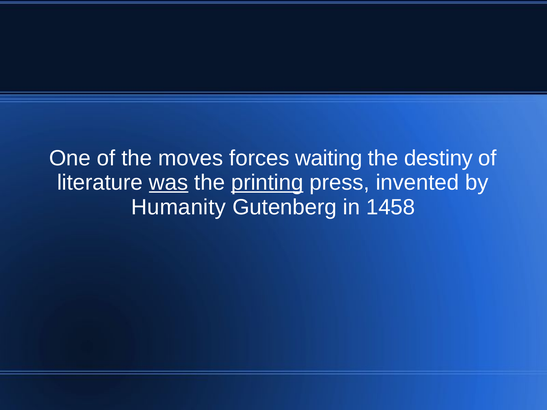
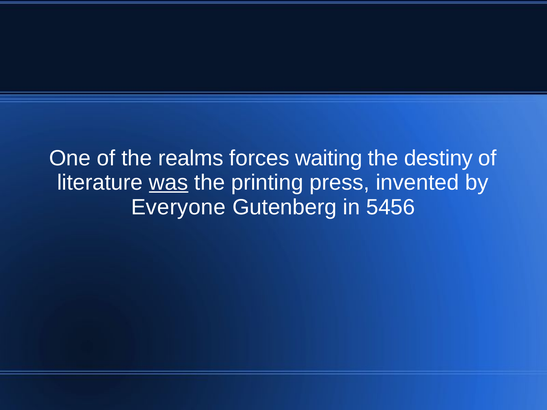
moves: moves -> realms
printing underline: present -> none
Humanity: Humanity -> Everyone
1458: 1458 -> 5456
